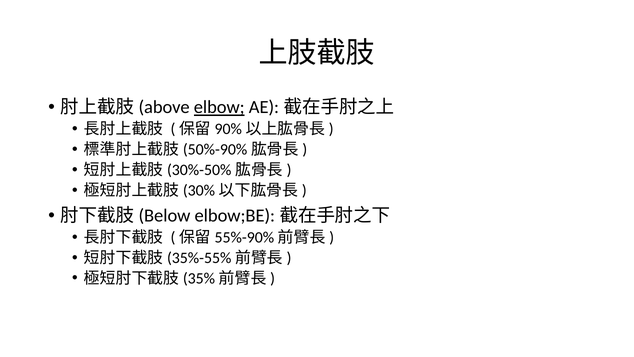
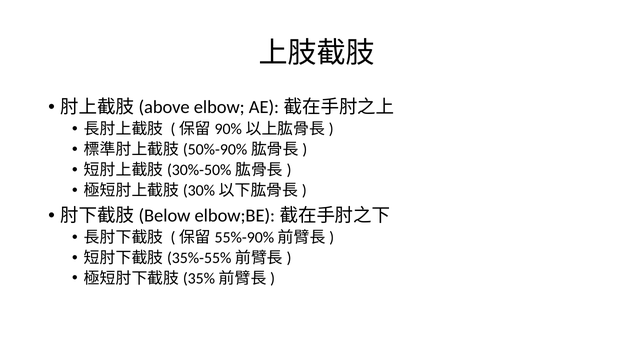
elbow underline: present -> none
